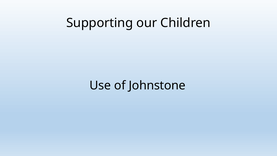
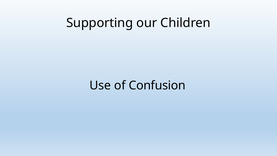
Johnstone: Johnstone -> Confusion
